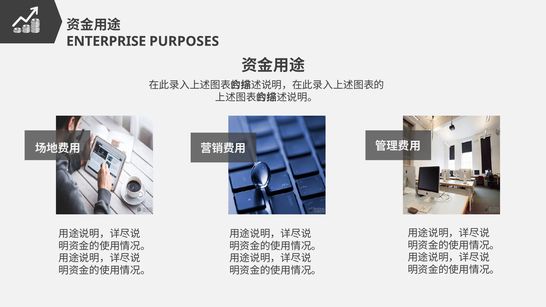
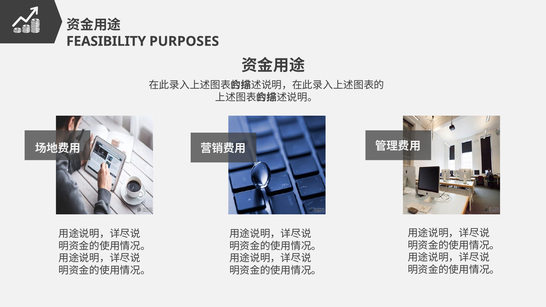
ENTERPRISE: ENTERPRISE -> FEASIBILITY
